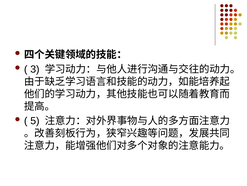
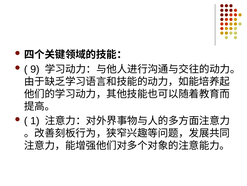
3: 3 -> 9
5: 5 -> 1
